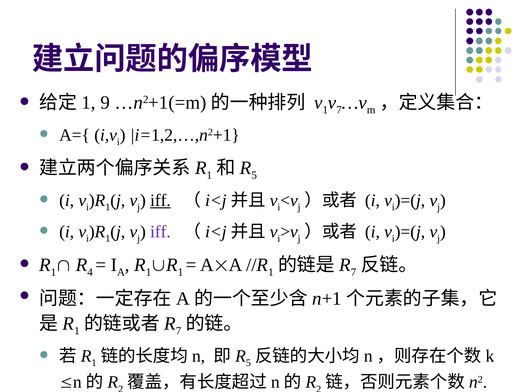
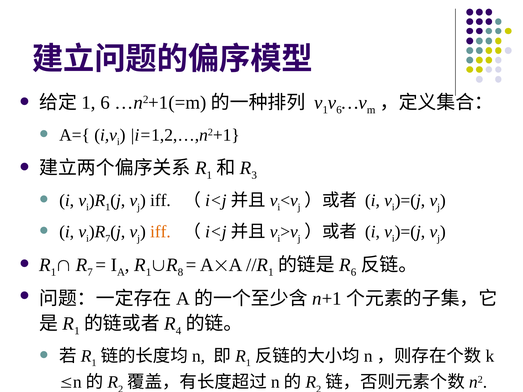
9 at (105, 103): 9 -> 6
7 at (339, 110): 7 -> 6
5 at (254, 175): 5 -> 3
iff at (160, 201) underline: present -> none
1 at (108, 239): 1 -> 7
iff at (160, 232) colour: purple -> orange
4 at (90, 272): 4 -> 7
1 at (180, 272): 1 -> 8
7 at (354, 272): 7 -> 6
7 at (179, 331): 7 -> 4
5 at (248, 363): 5 -> 1
